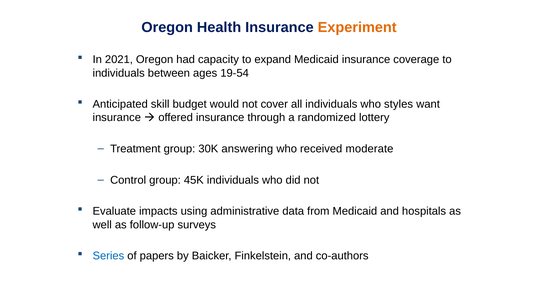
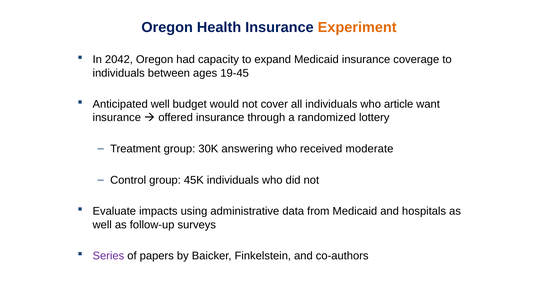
2021: 2021 -> 2042
19-54: 19-54 -> 19-45
Anticipated skill: skill -> well
styles: styles -> article
Series colour: blue -> purple
